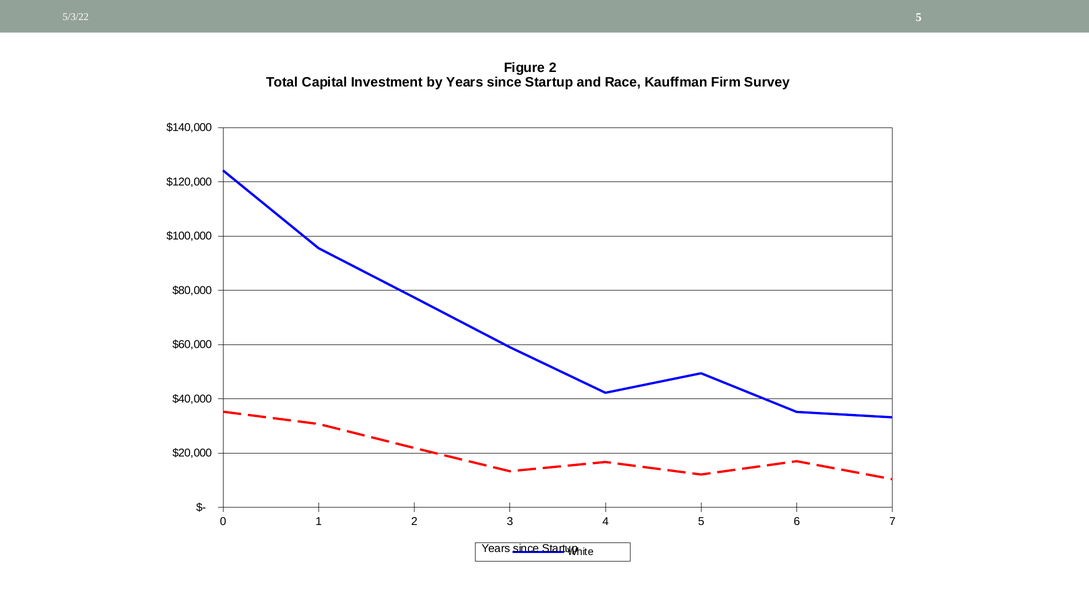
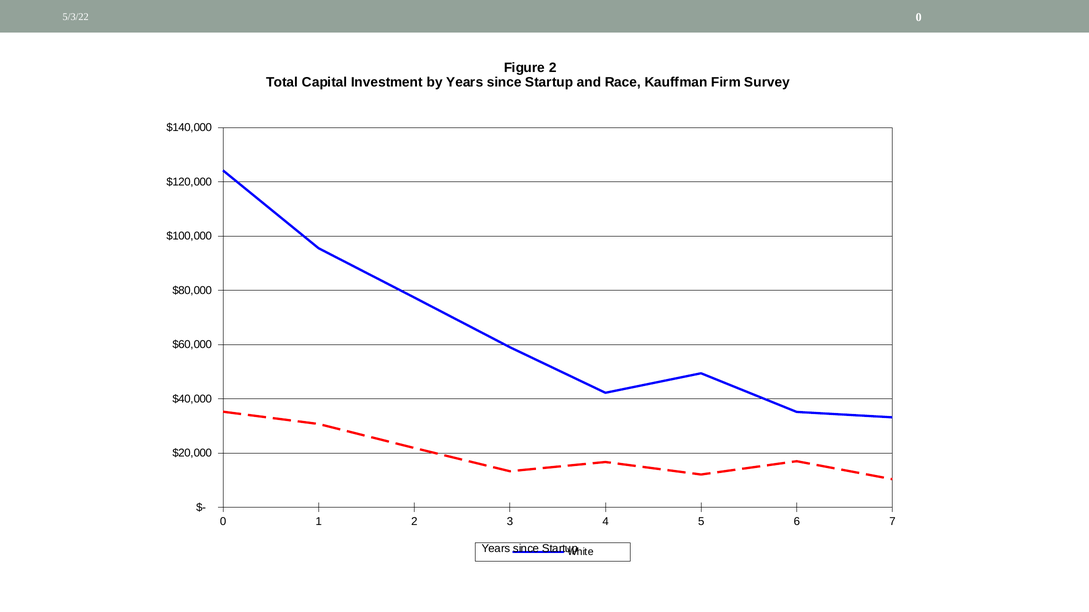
5/3/22 5: 5 -> 0
